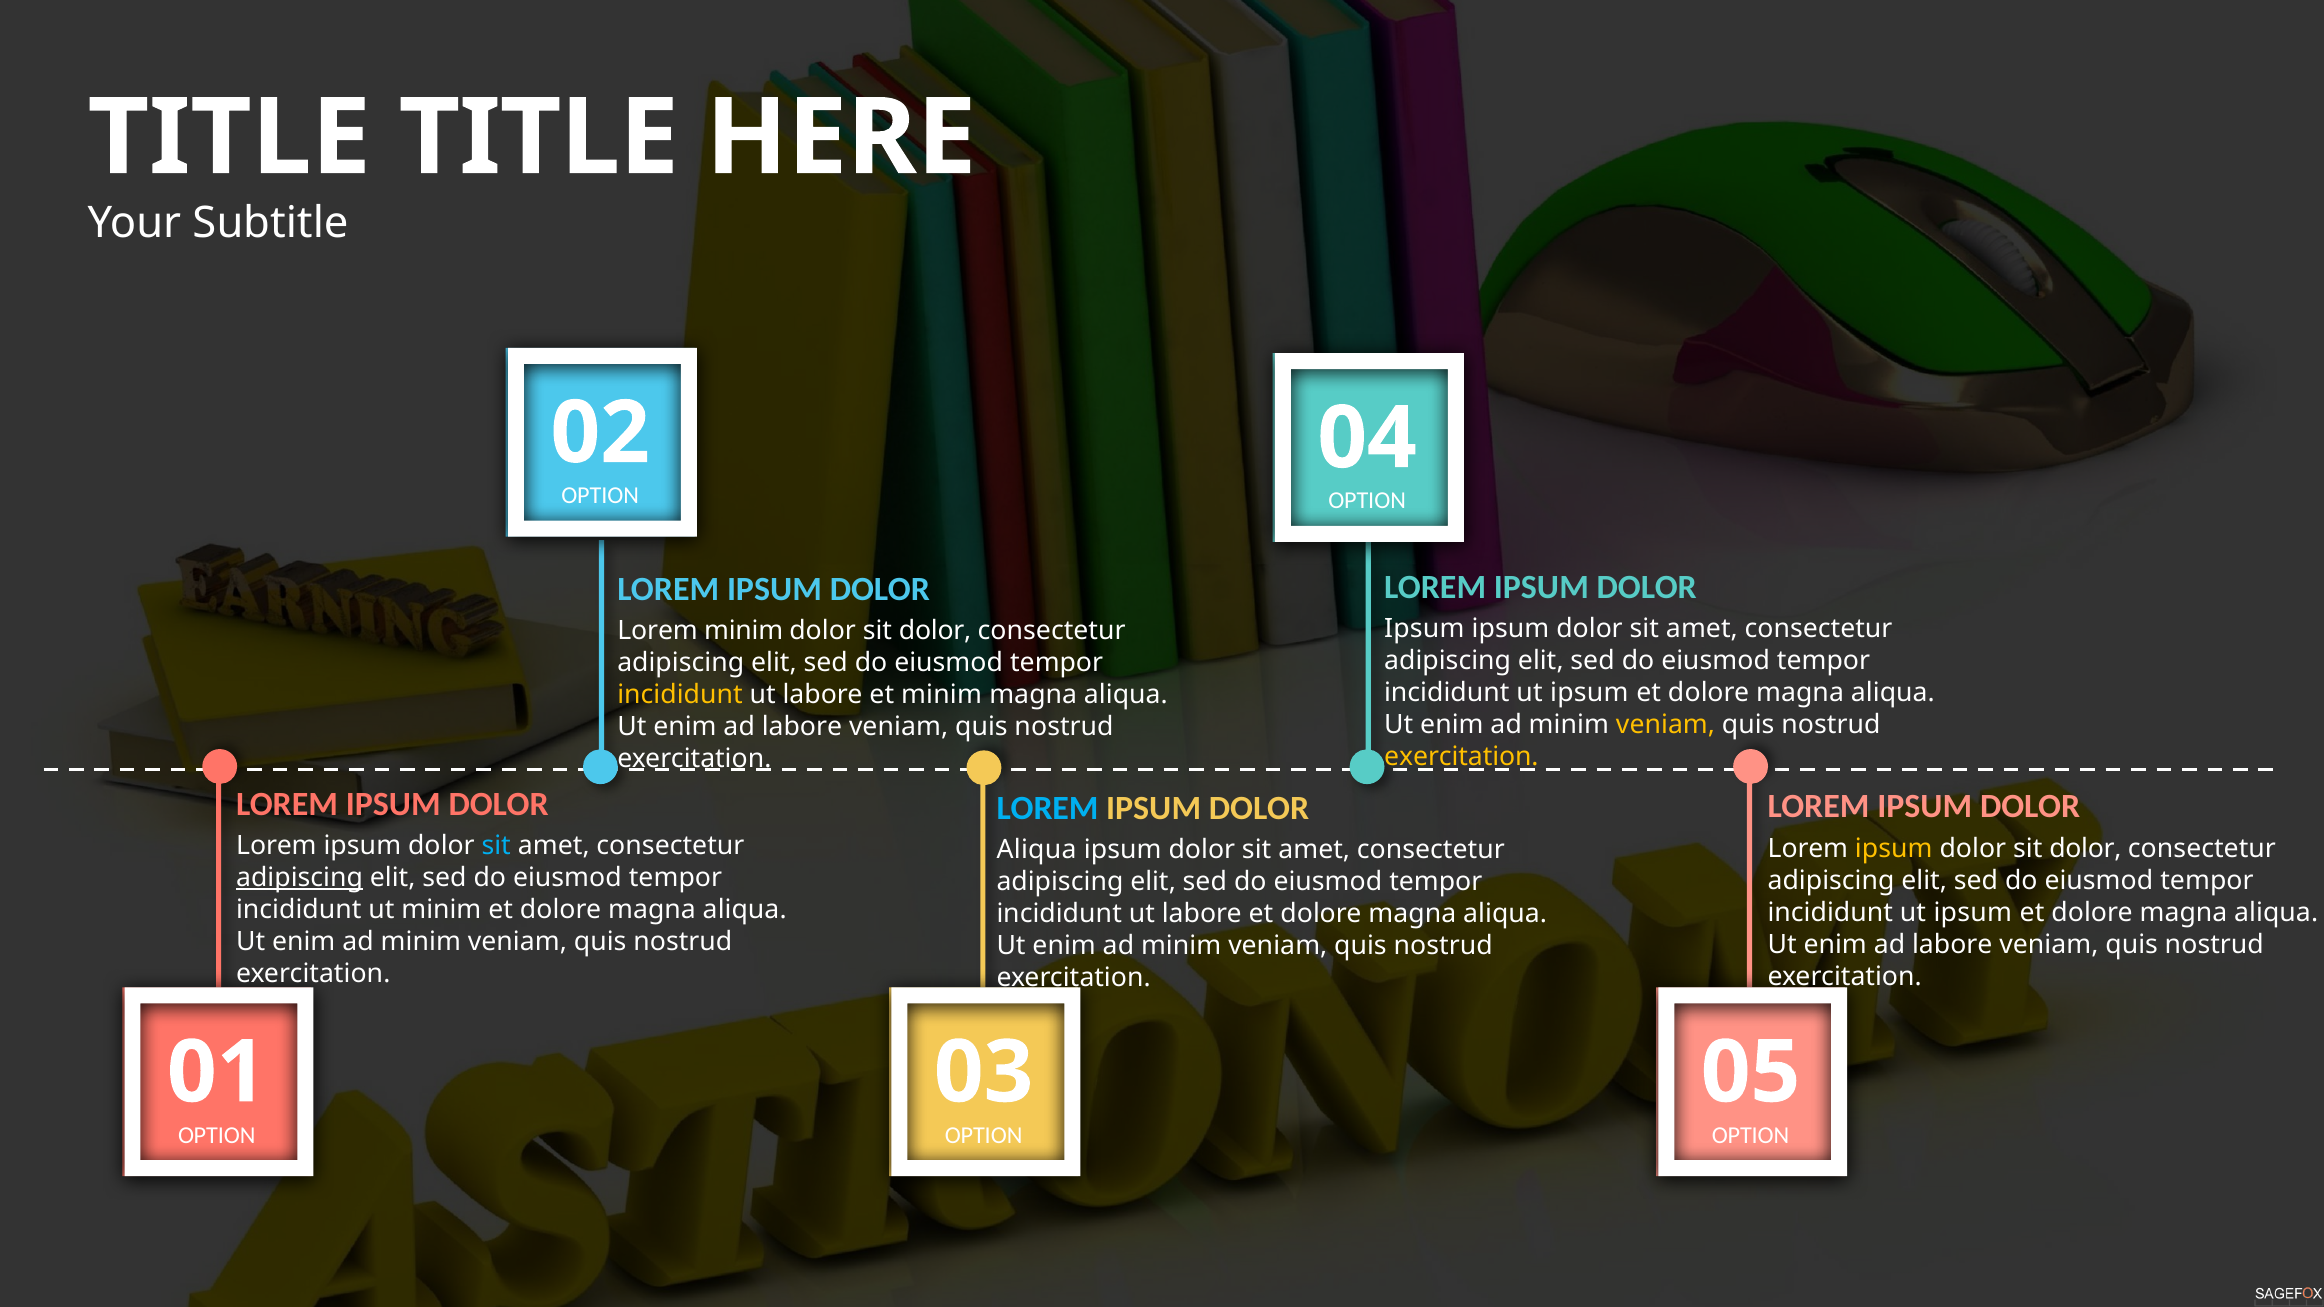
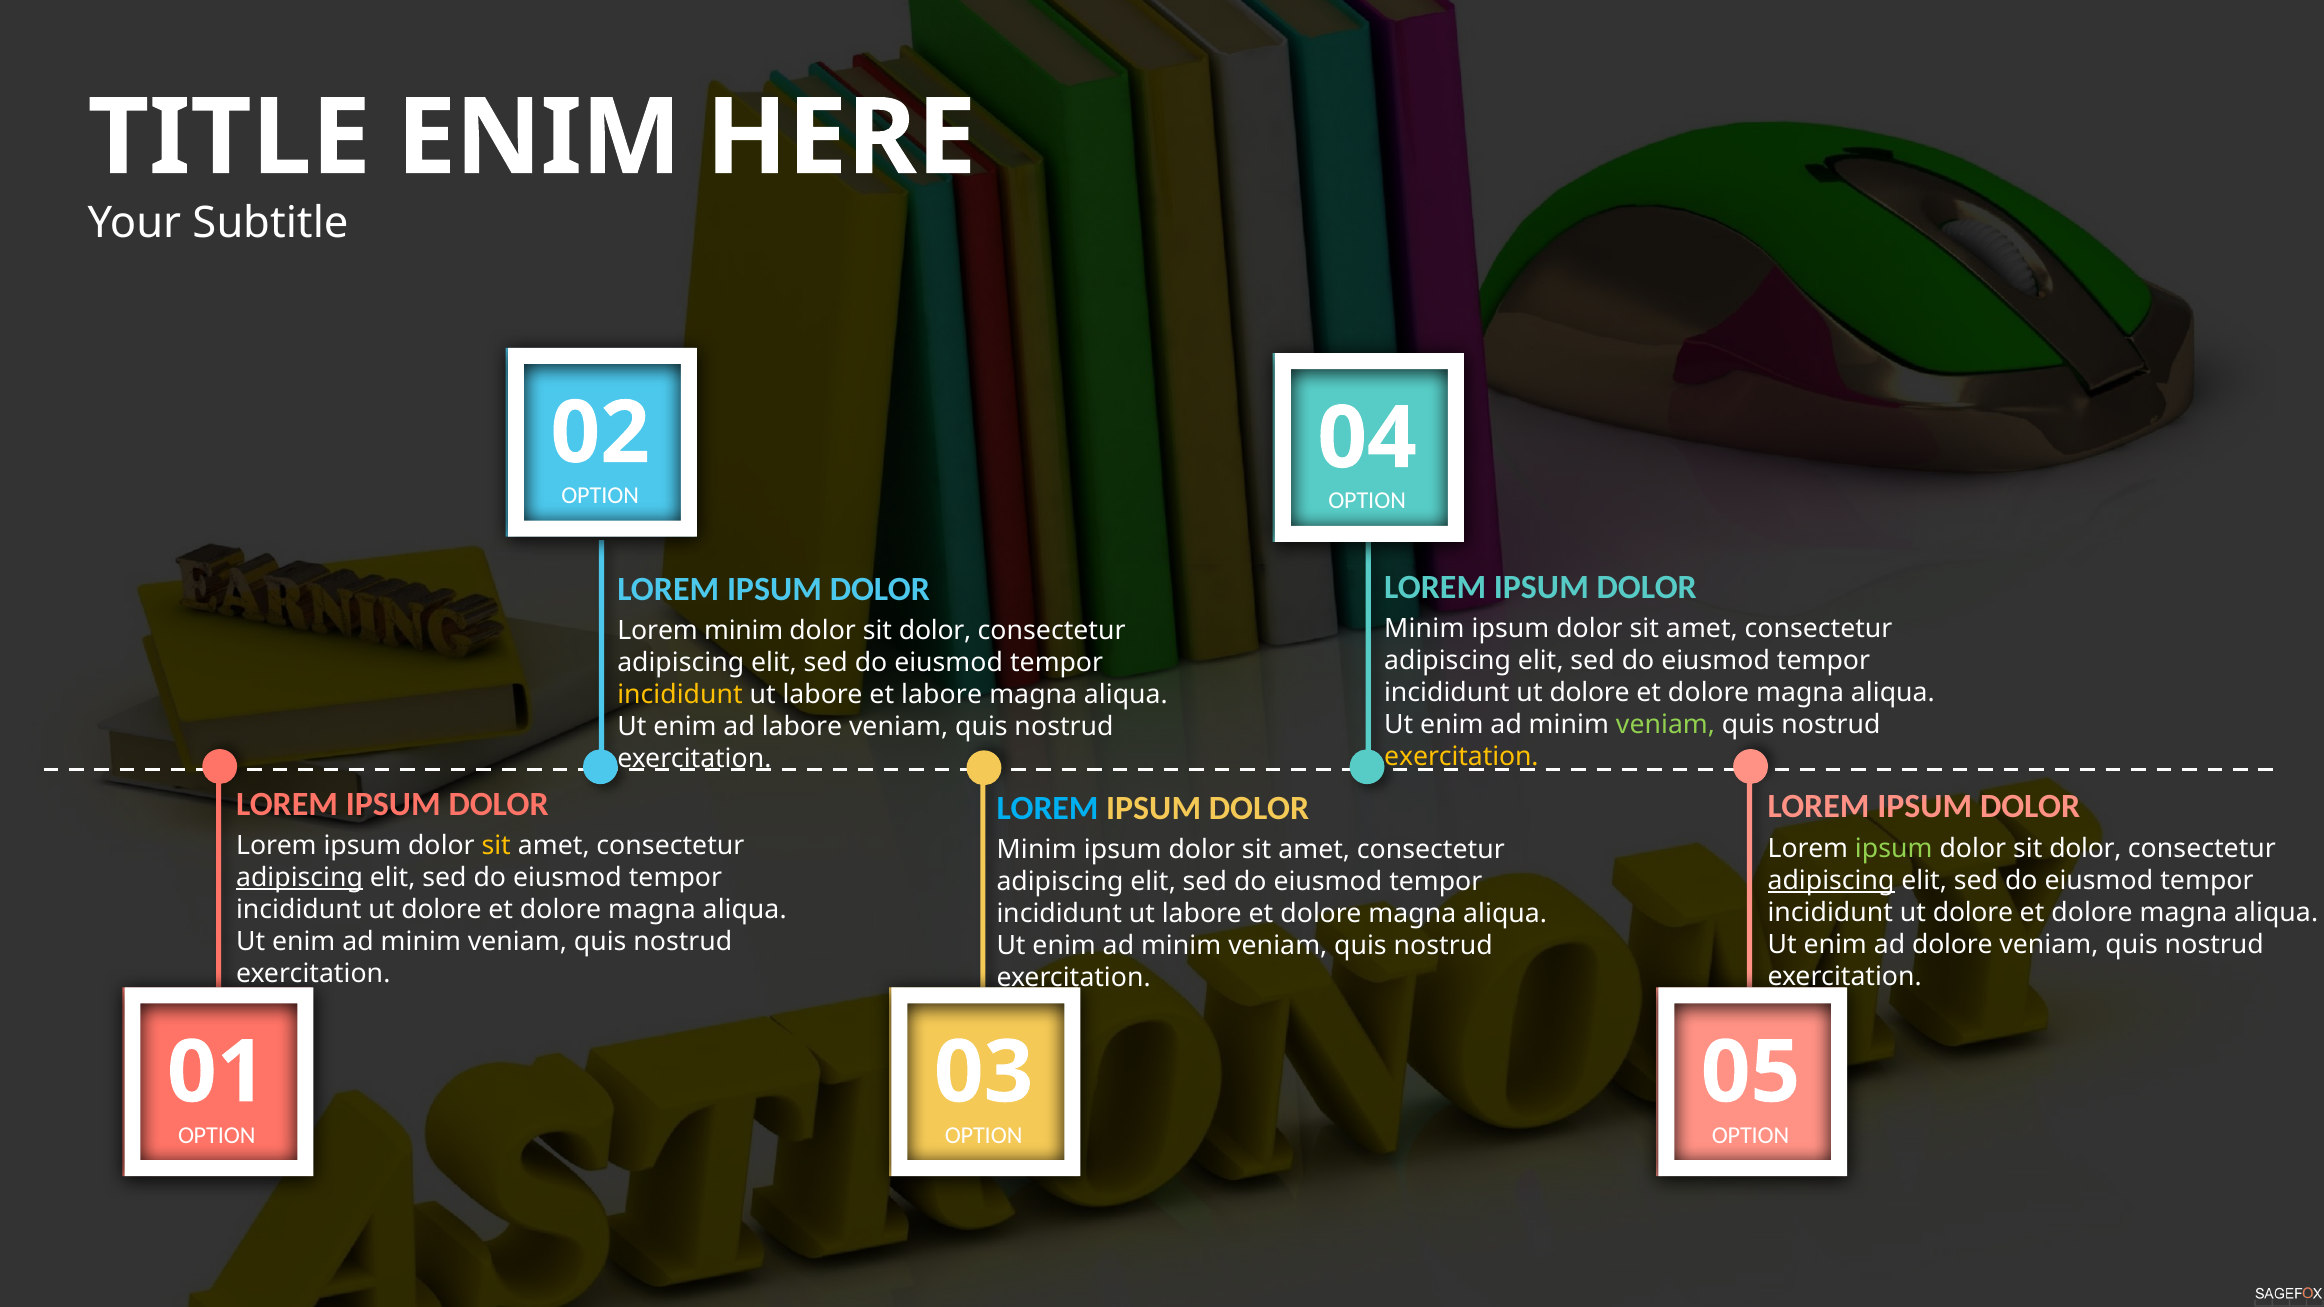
TITLE at (539, 138): TITLE -> ENIM
Ipsum at (1424, 629): Ipsum -> Minim
ipsum at (1589, 693): ipsum -> dolore
et minim: minim -> labore
veniam at (1666, 725) colour: yellow -> light green
sit at (496, 846) colour: light blue -> yellow
ipsum at (1894, 849) colour: yellow -> light green
Aliqua at (1037, 850): Aliqua -> Minim
adipiscing at (1831, 881) underline: none -> present
minim at (441, 910): minim -> dolore
ipsum at (1973, 913): ipsum -> dolore
labore at (1952, 945): labore -> dolore
